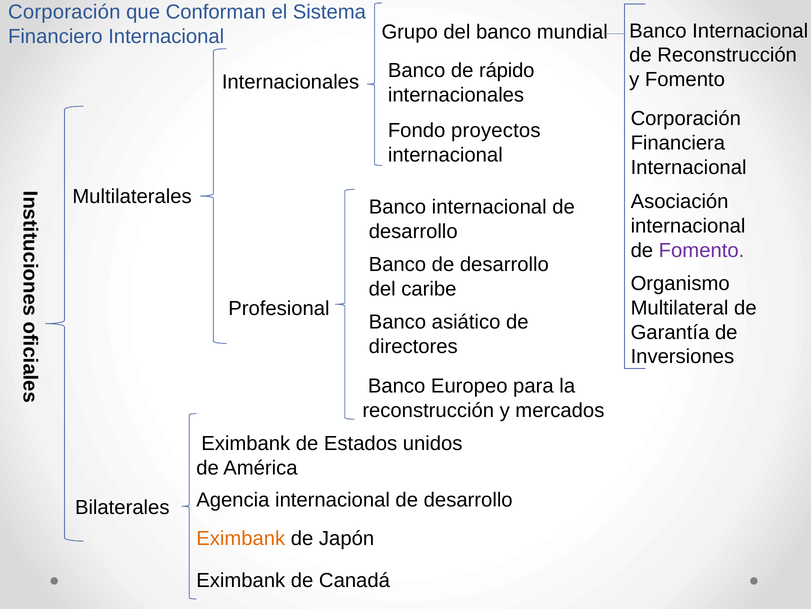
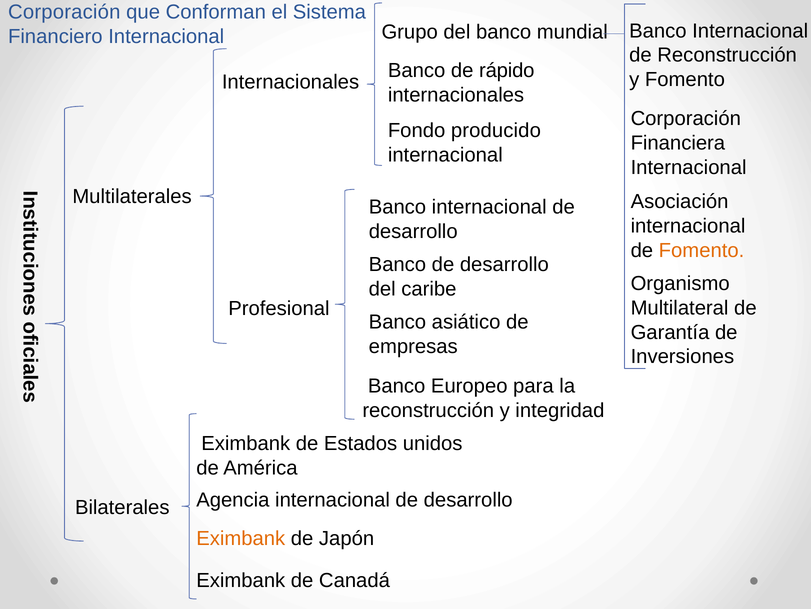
proyectos: proyectos -> producido
Fomento at (702, 250) colour: purple -> orange
directores: directores -> empresas
mercados: mercados -> integridad
